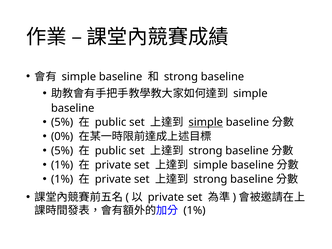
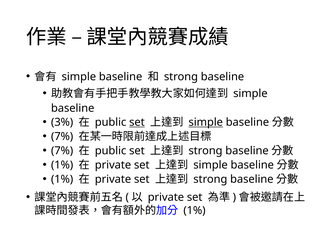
5% at (62, 122): 5% -> 3%
set at (137, 122) underline: none -> present
0% at (62, 137): 0% -> 7%
5% at (62, 151): 5% -> 7%
